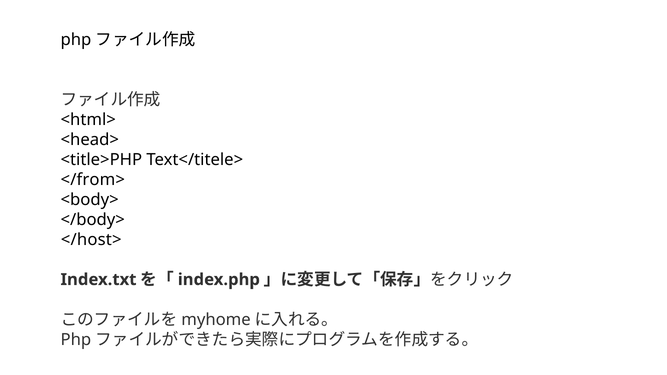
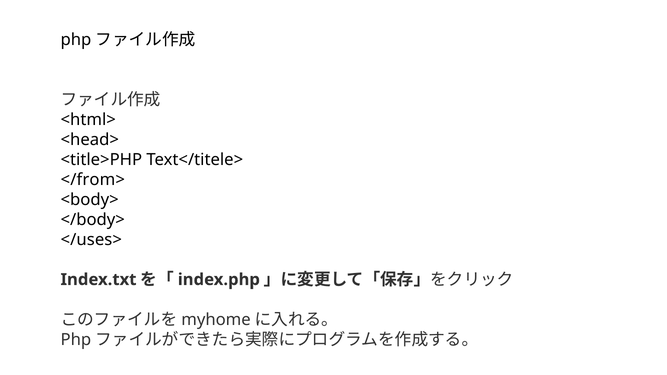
</host>: </host> -> </uses>
